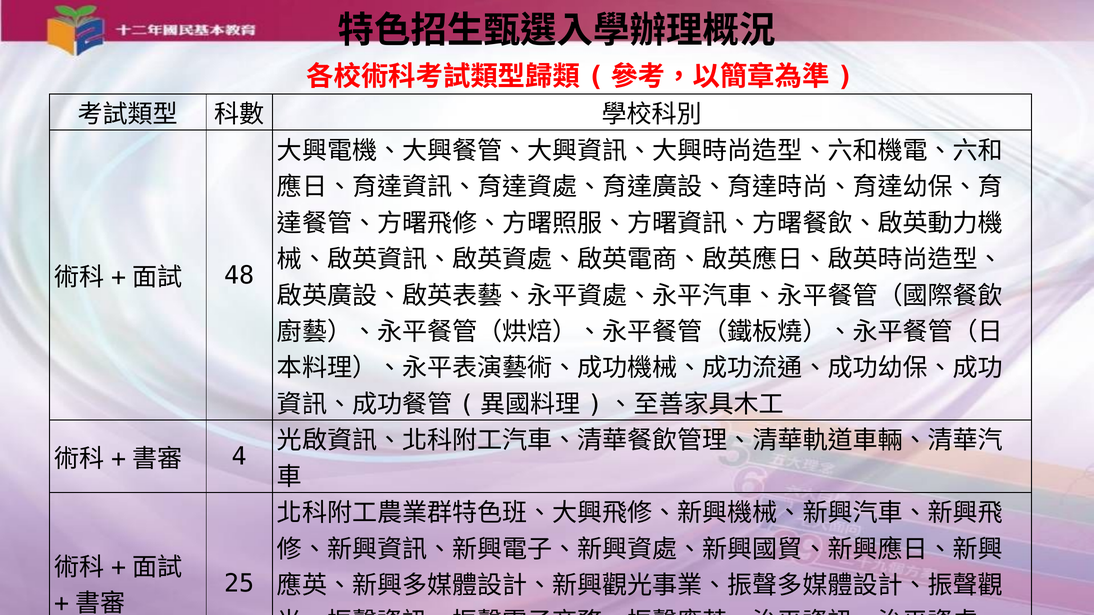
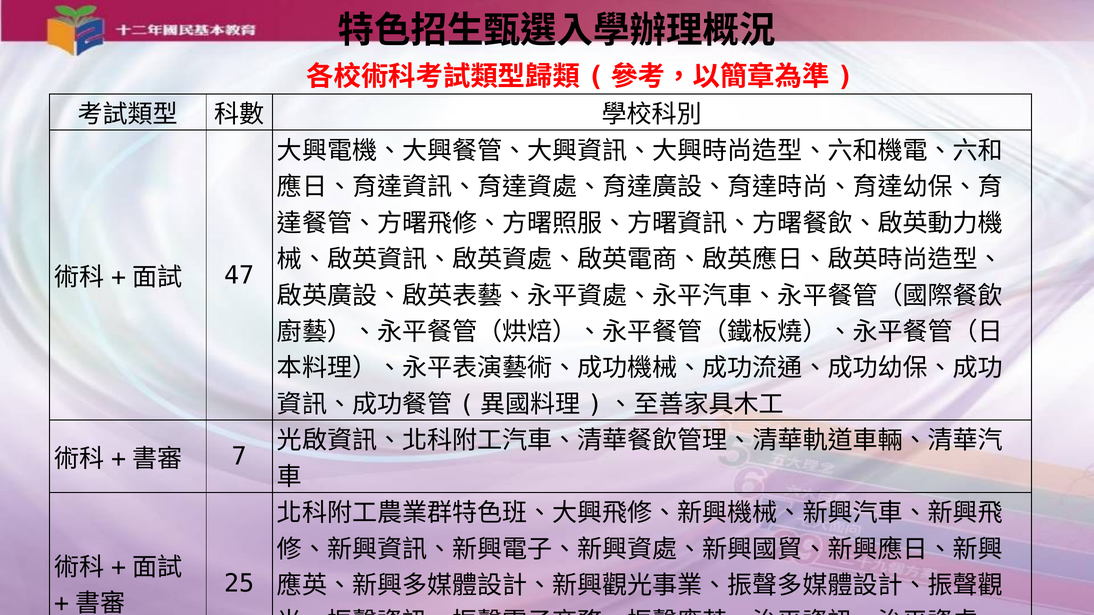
48: 48 -> 47
4: 4 -> 7
